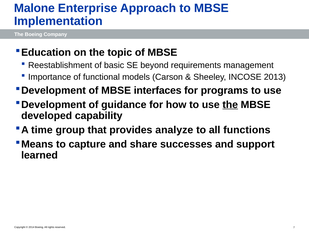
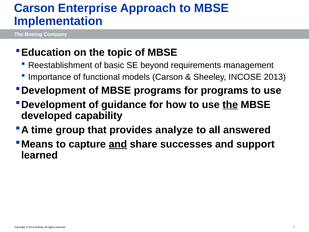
Malone at (34, 8): Malone -> Carson
MBSE interfaces: interfaces -> programs
functions: functions -> answered
and at (118, 144) underline: none -> present
